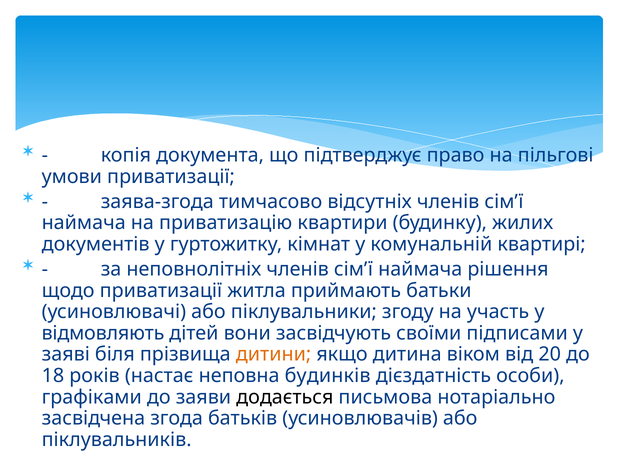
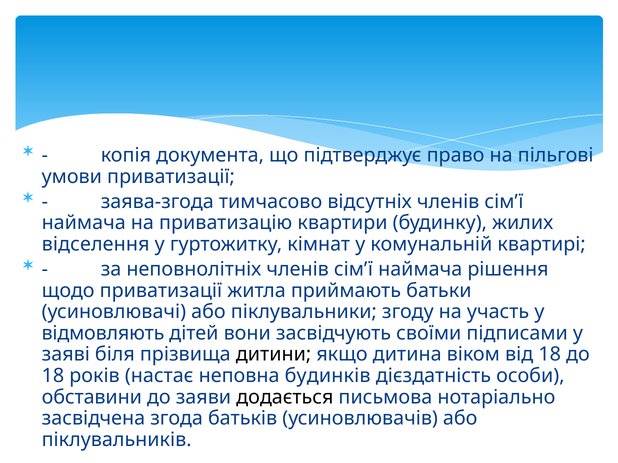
документів: документів -> відселення
дитини colour: orange -> black
від 20: 20 -> 18
графіками: графіками -> обставини
